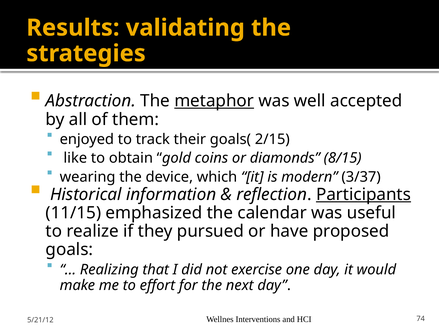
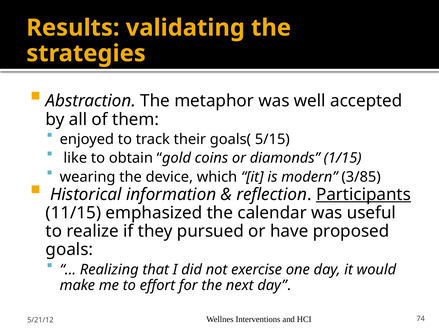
metaphor underline: present -> none
2/15: 2/15 -> 5/15
8/15: 8/15 -> 1/15
3/37: 3/37 -> 3/85
